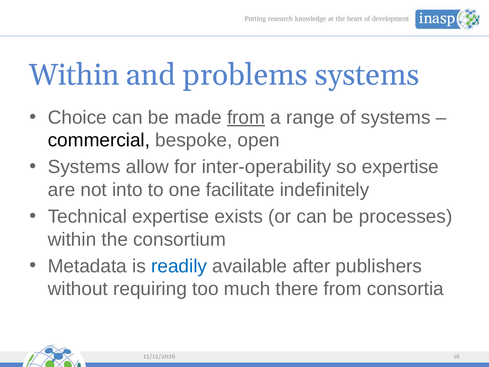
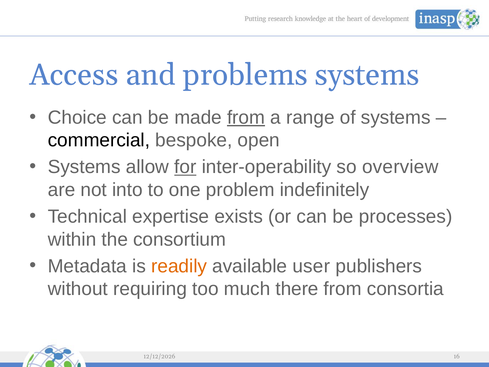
Within at (74, 75): Within -> Access
for underline: none -> present
so expertise: expertise -> overview
facilitate: facilitate -> problem
readily colour: blue -> orange
after: after -> user
